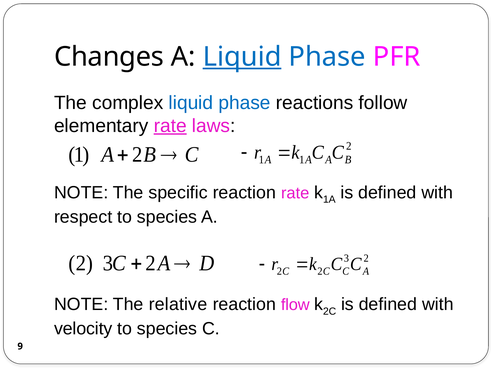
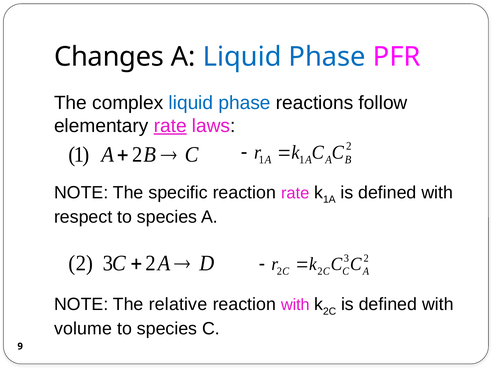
Liquid at (242, 57) underline: present -> none
reaction flow: flow -> with
velocity: velocity -> volume
